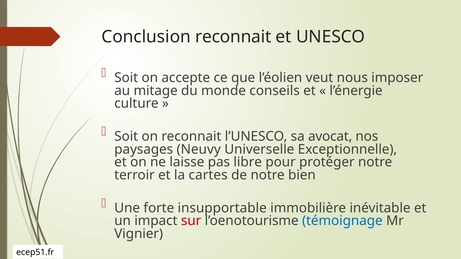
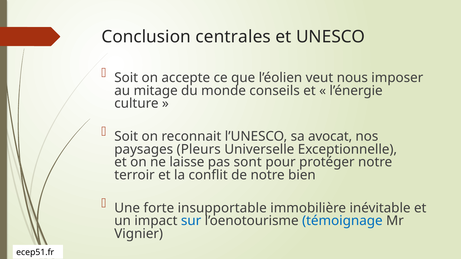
Conclusion reconnait: reconnait -> centrales
Neuvy: Neuvy -> Pleurs
libre: libre -> sont
cartes: cartes -> conflit
sur colour: red -> blue
